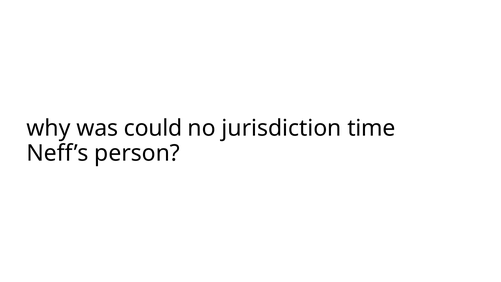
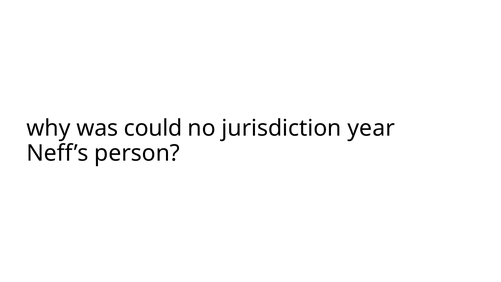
time: time -> year
